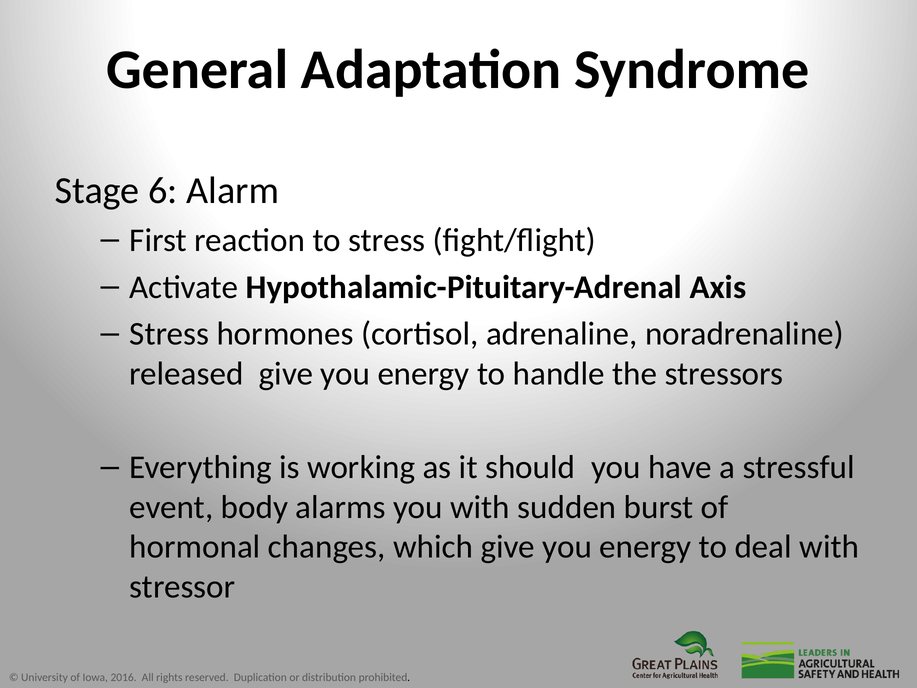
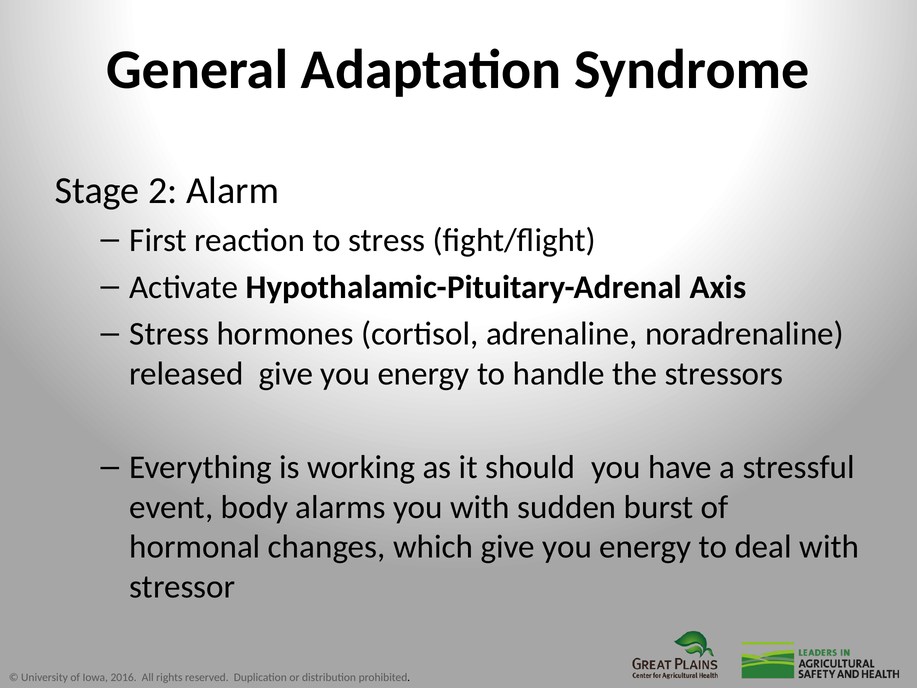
6: 6 -> 2
